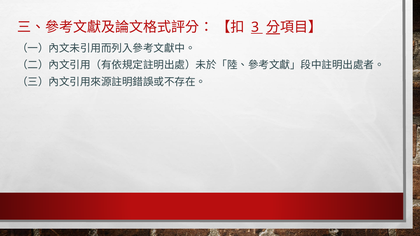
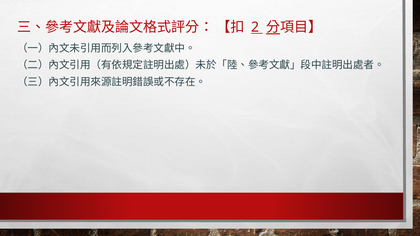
3: 3 -> 2
